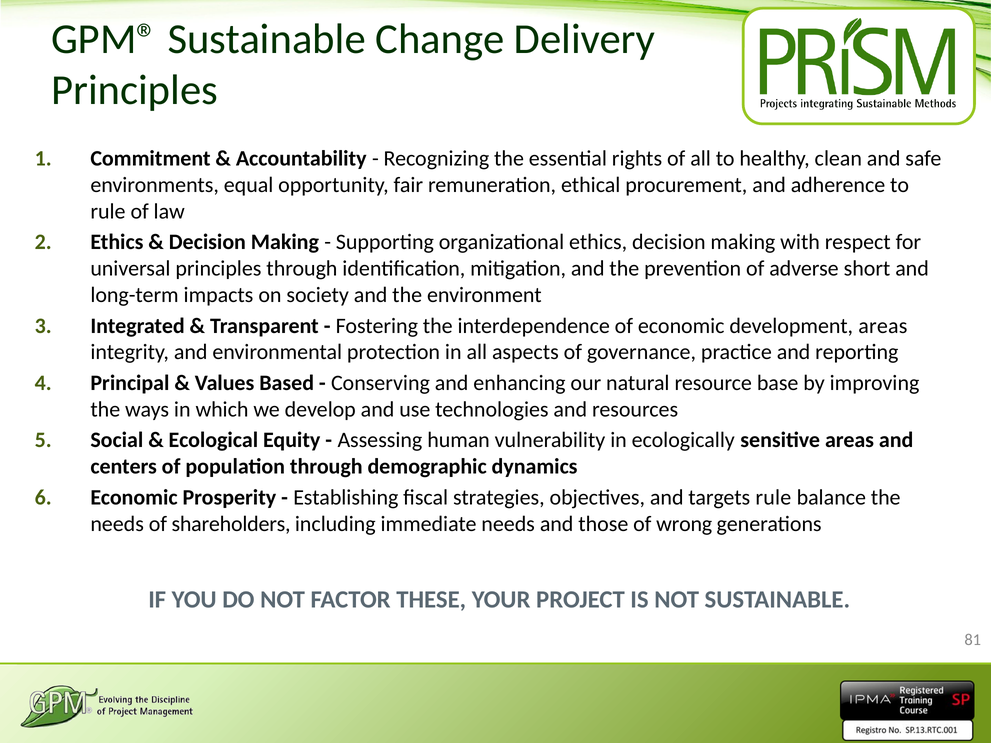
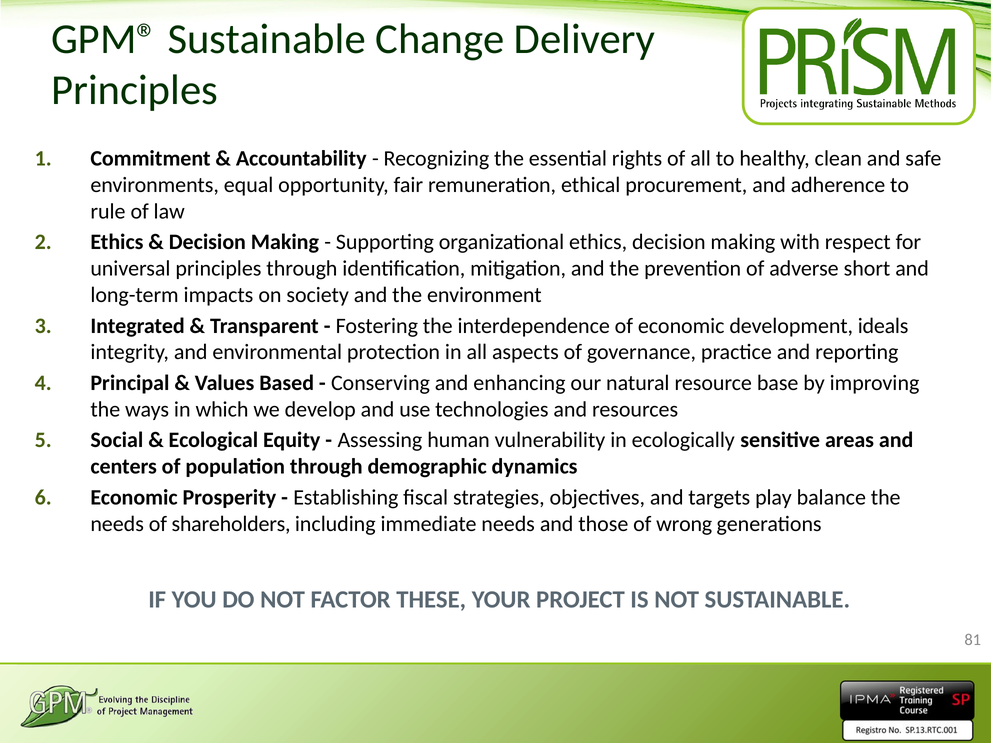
development areas: areas -> ideals
targets rule: rule -> play
